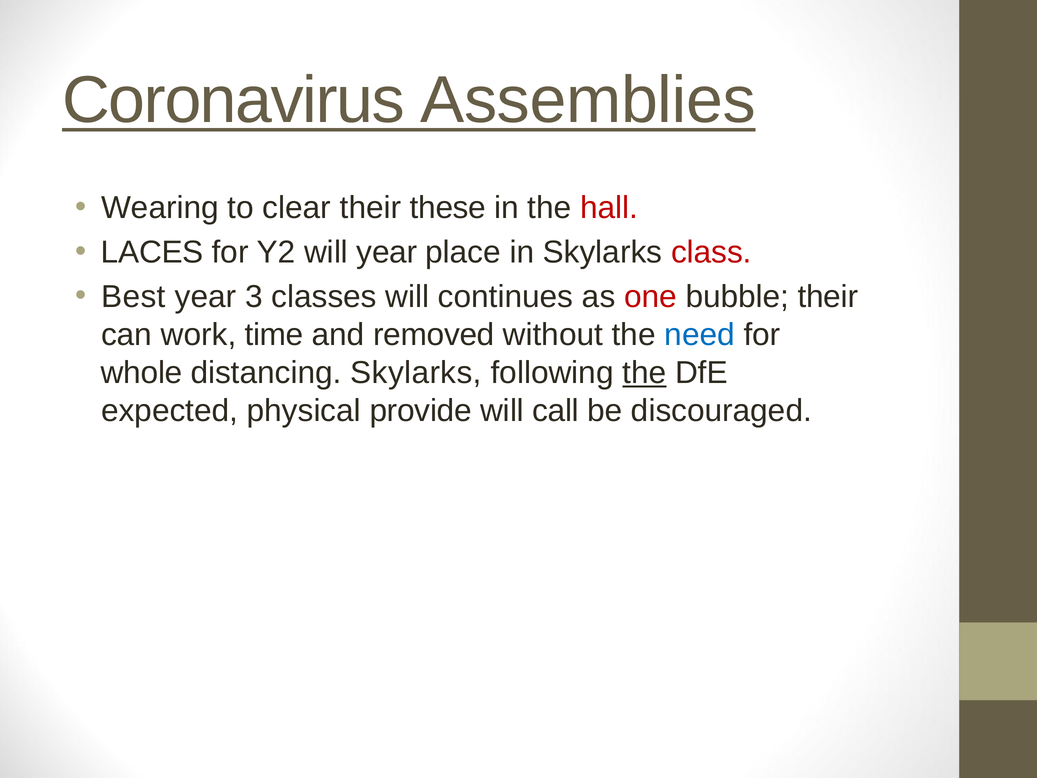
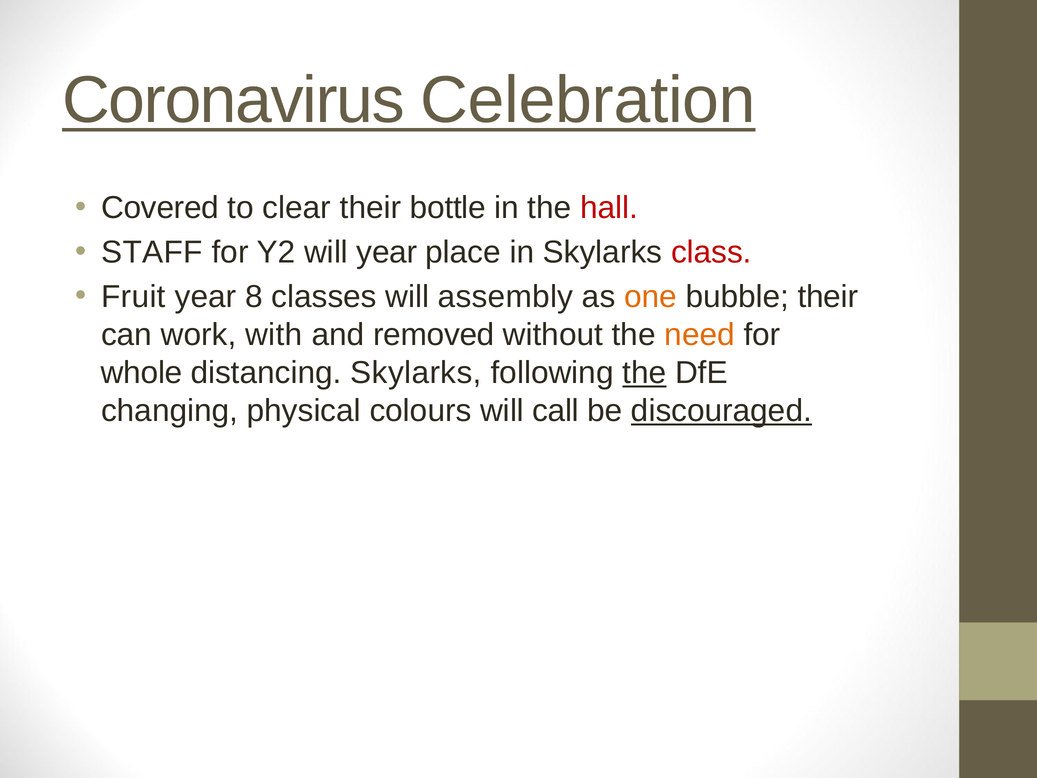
Assemblies: Assemblies -> Celebration
Wearing: Wearing -> Covered
these: these -> bottle
LACES: LACES -> STAFF
Best: Best -> Fruit
3: 3 -> 8
continues: continues -> assembly
one colour: red -> orange
time: time -> with
need colour: blue -> orange
expected: expected -> changing
provide: provide -> colours
discouraged underline: none -> present
